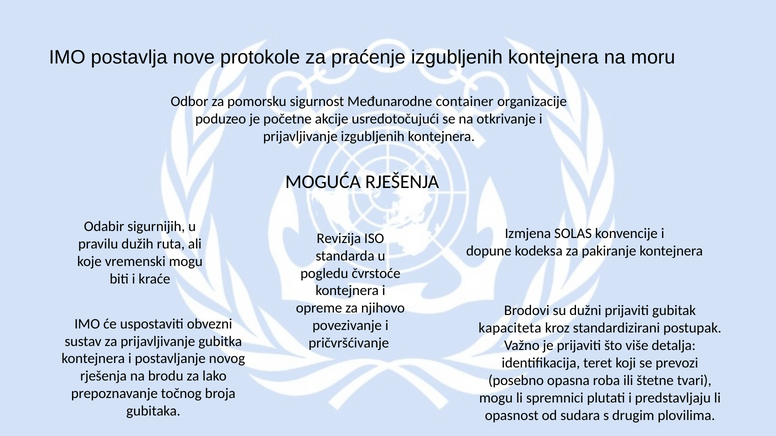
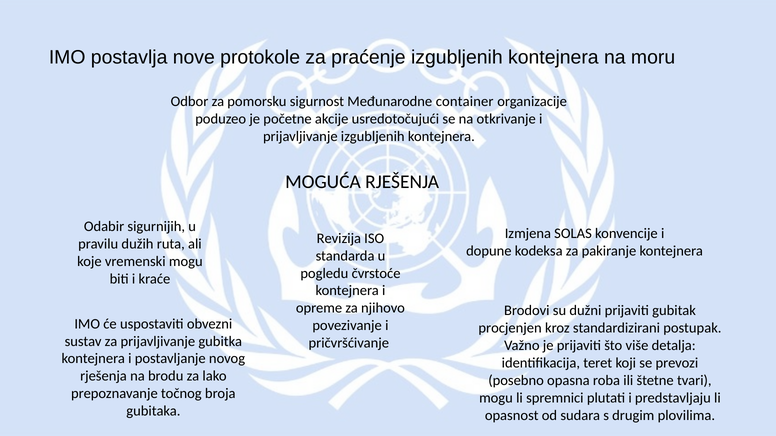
kapaciteta: kapaciteta -> procjenjen
